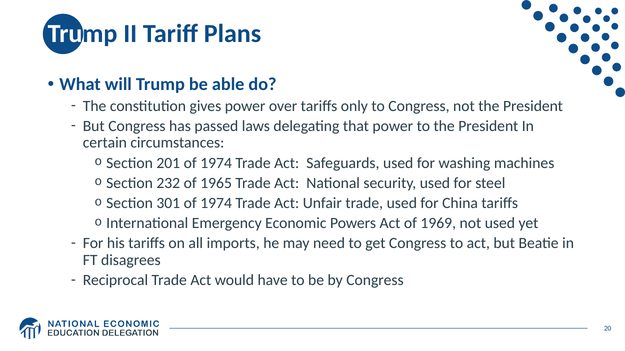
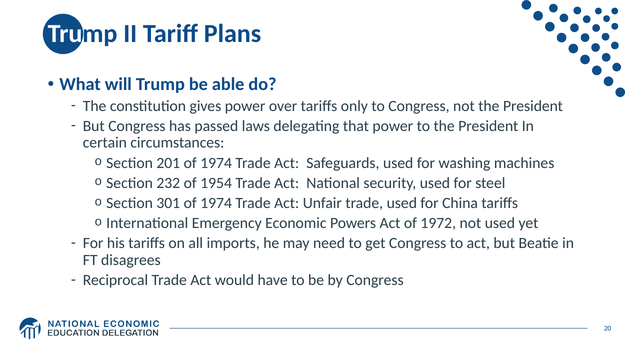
1965: 1965 -> 1954
1969: 1969 -> 1972
